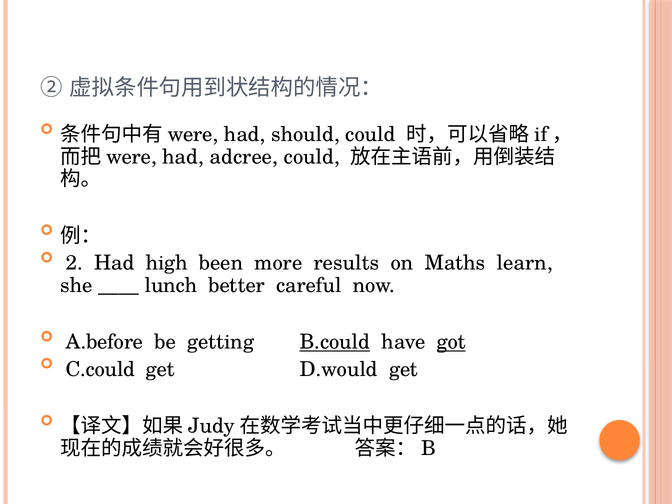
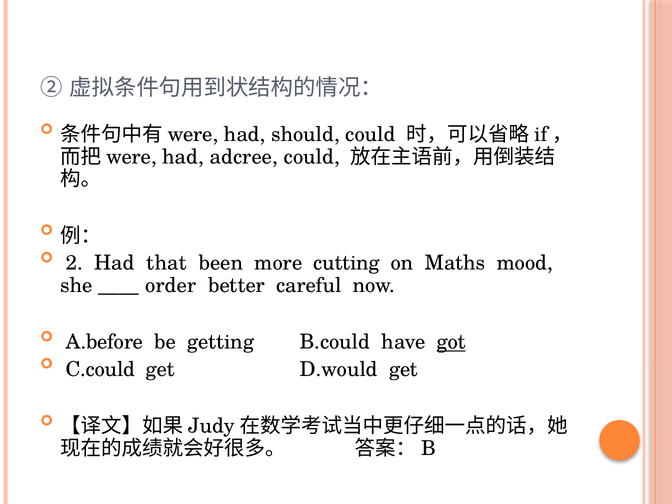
high: high -> that
results: results -> cutting
learn: learn -> mood
lunch: lunch -> order
B.could underline: present -> none
